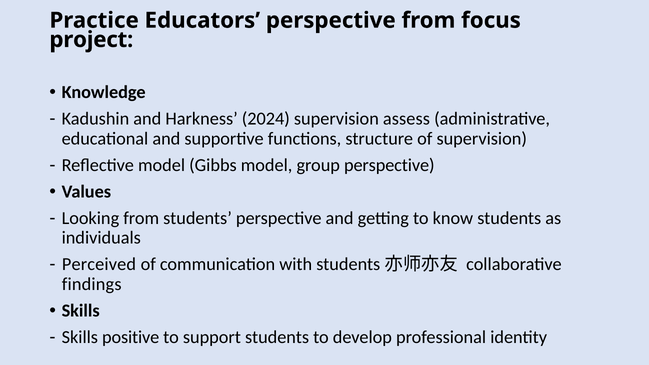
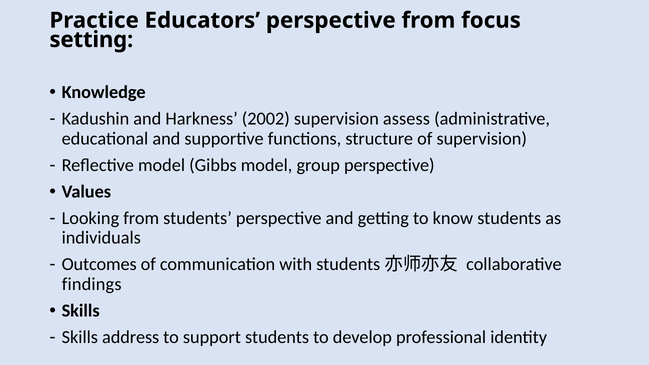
project: project -> setting
2024: 2024 -> 2002
Perceived: Perceived -> Outcomes
positive: positive -> address
